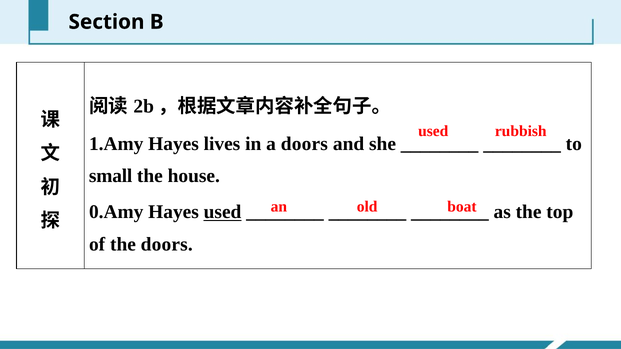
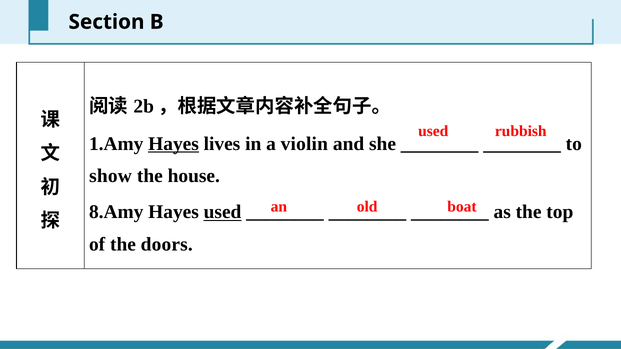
Hayes at (174, 144) underline: none -> present
a doors: doors -> violin
small: small -> show
0.Amy: 0.Amy -> 8.Amy
